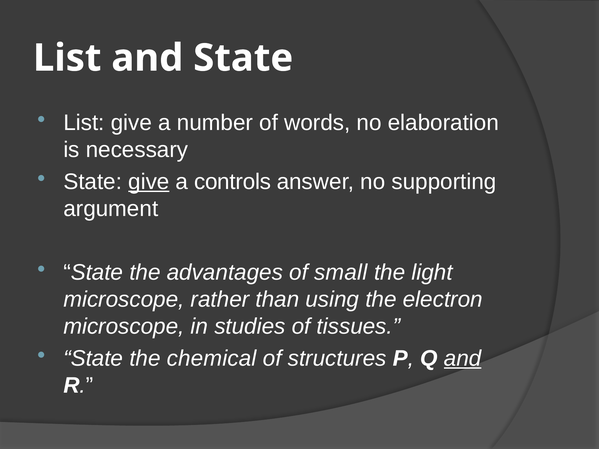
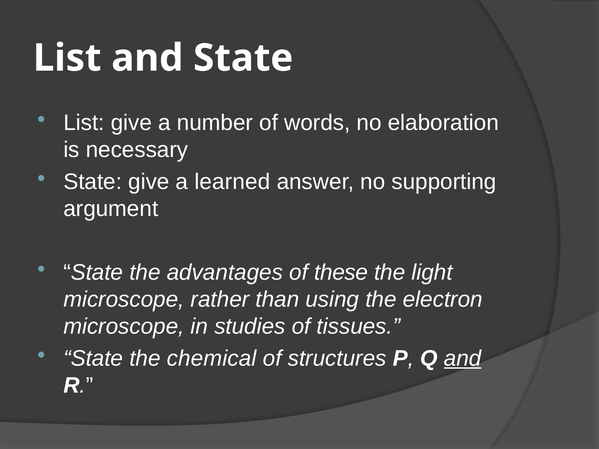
give at (149, 182) underline: present -> none
controls: controls -> learned
small: small -> these
